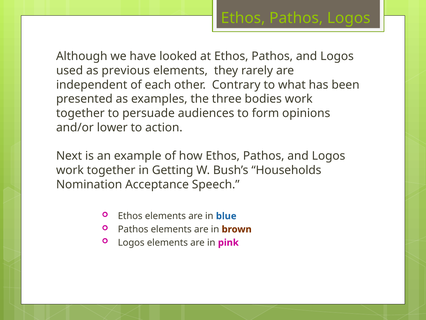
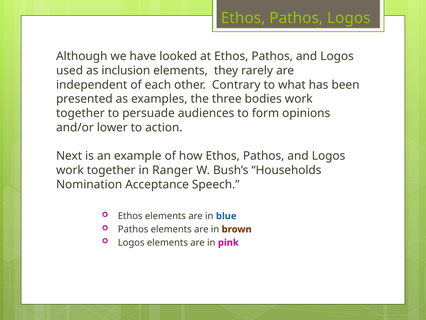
previous: previous -> inclusion
Getting: Getting -> Ranger
